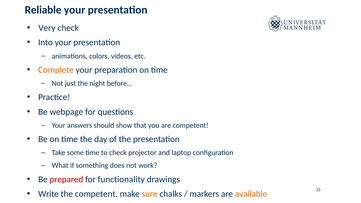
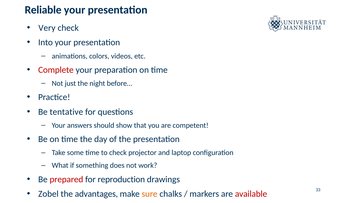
Complete colour: orange -> red
webpage: webpage -> tentative
functionality: functionality -> reproduction
Write: Write -> Zobel
the competent: competent -> advantages
available colour: orange -> red
